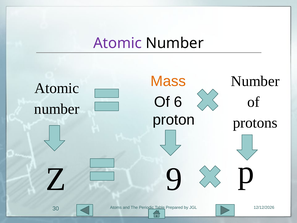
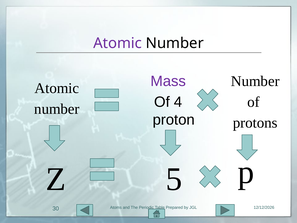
Mass colour: orange -> purple
6: 6 -> 4
9: 9 -> 5
